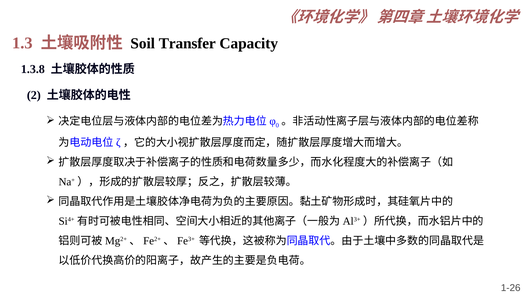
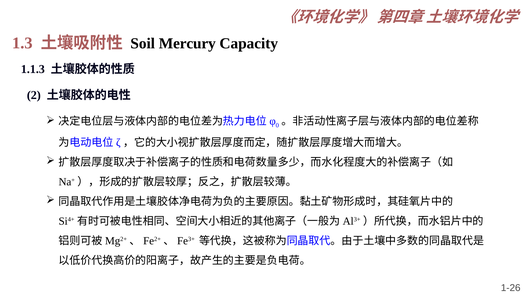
Transfer: Transfer -> Mercury
1.3.8: 1.3.8 -> 1.1.3
